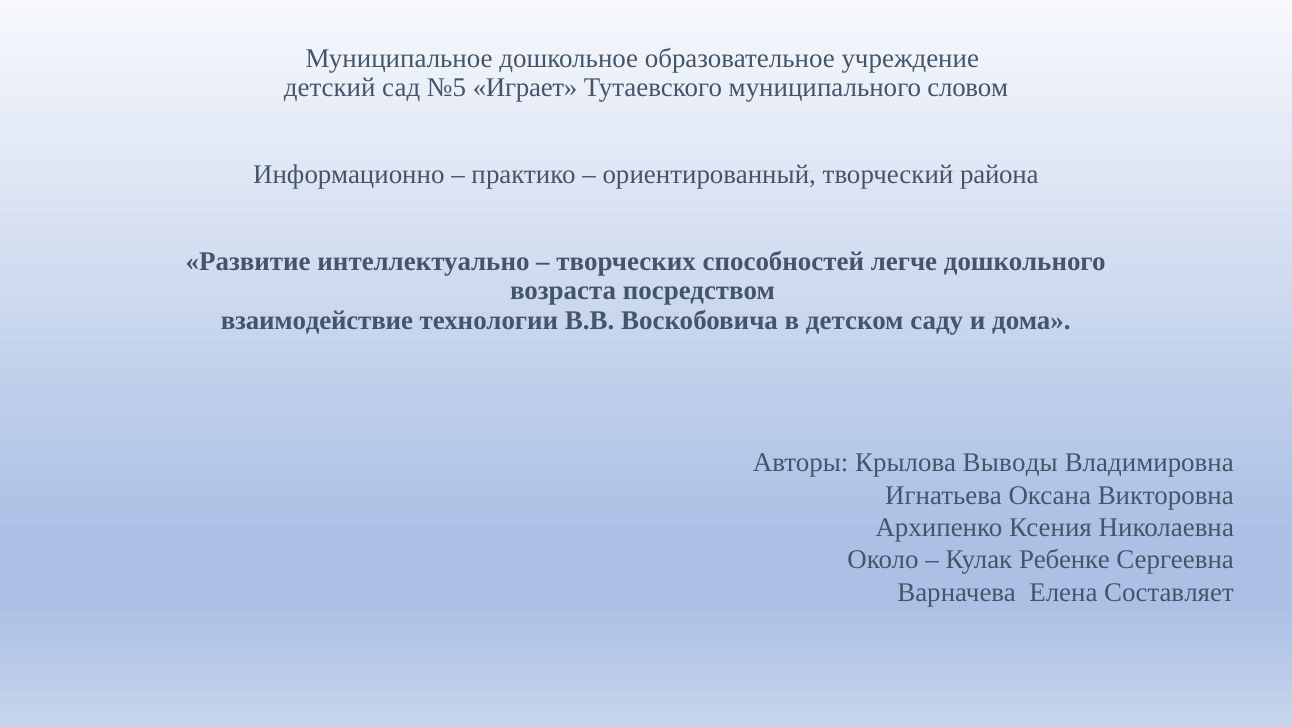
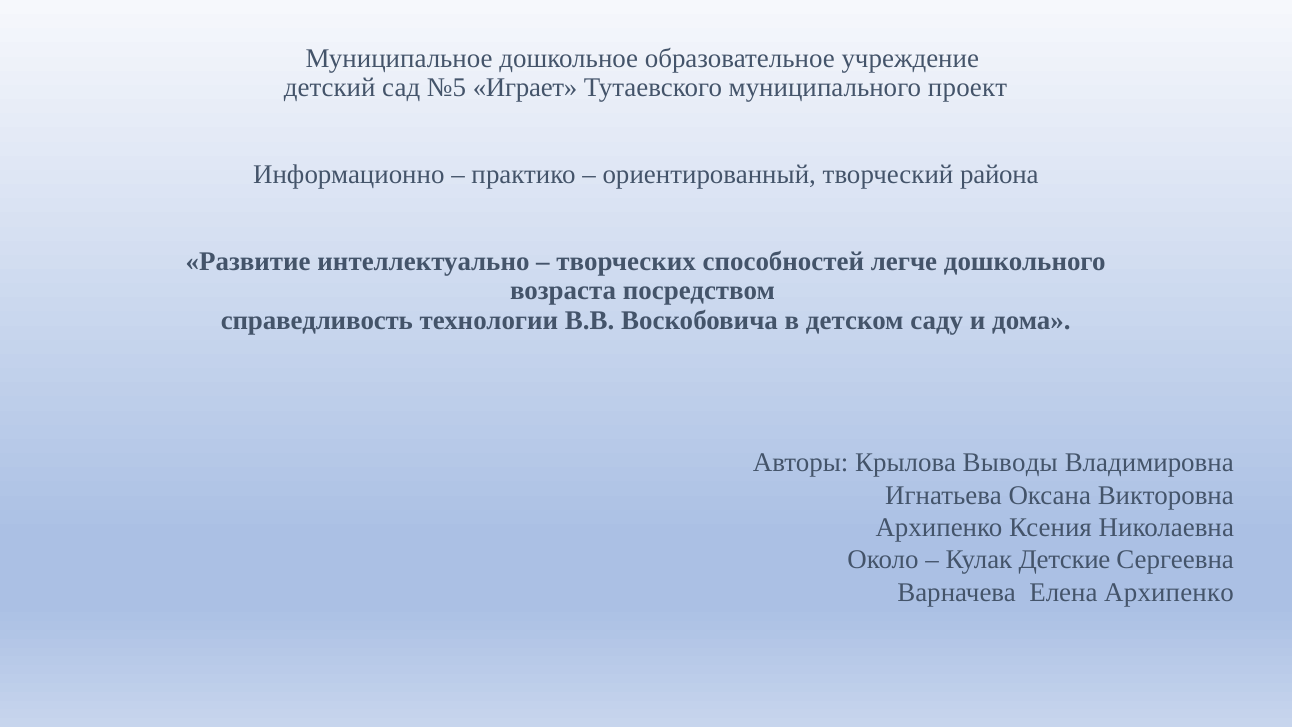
словом: словом -> проект
взаимодействие: взаимодействие -> справедливость
Ребенке: Ребенке -> Детские
Елена Составляет: Составляет -> Архипенко
